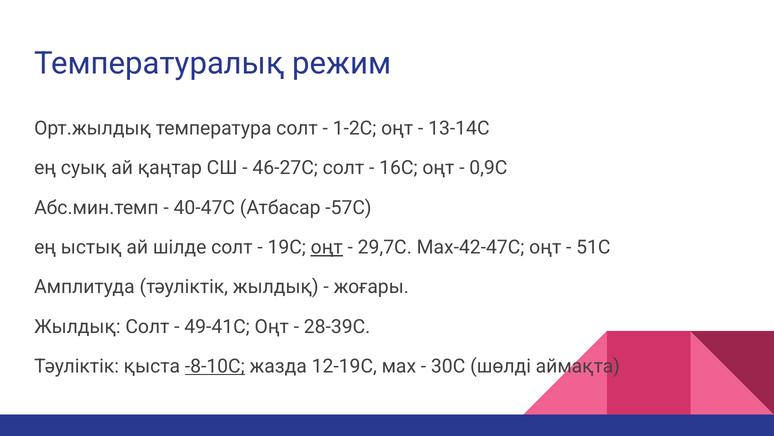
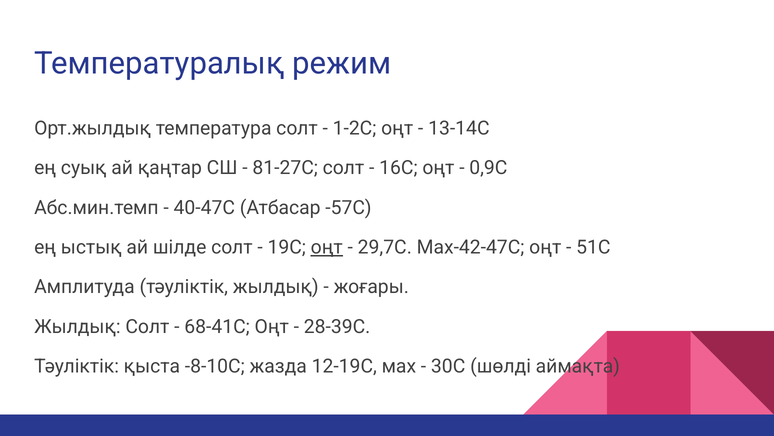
46-27С: 46-27С -> 81-27С
49-41С: 49-41С -> 68-41С
-8-10С underline: present -> none
